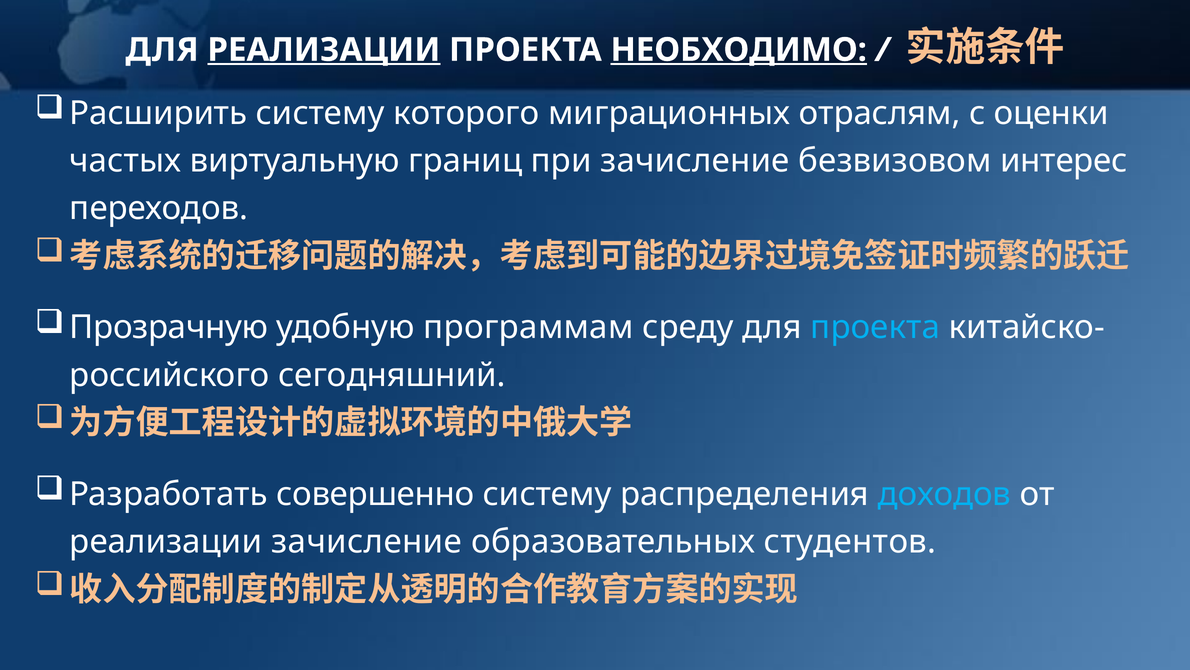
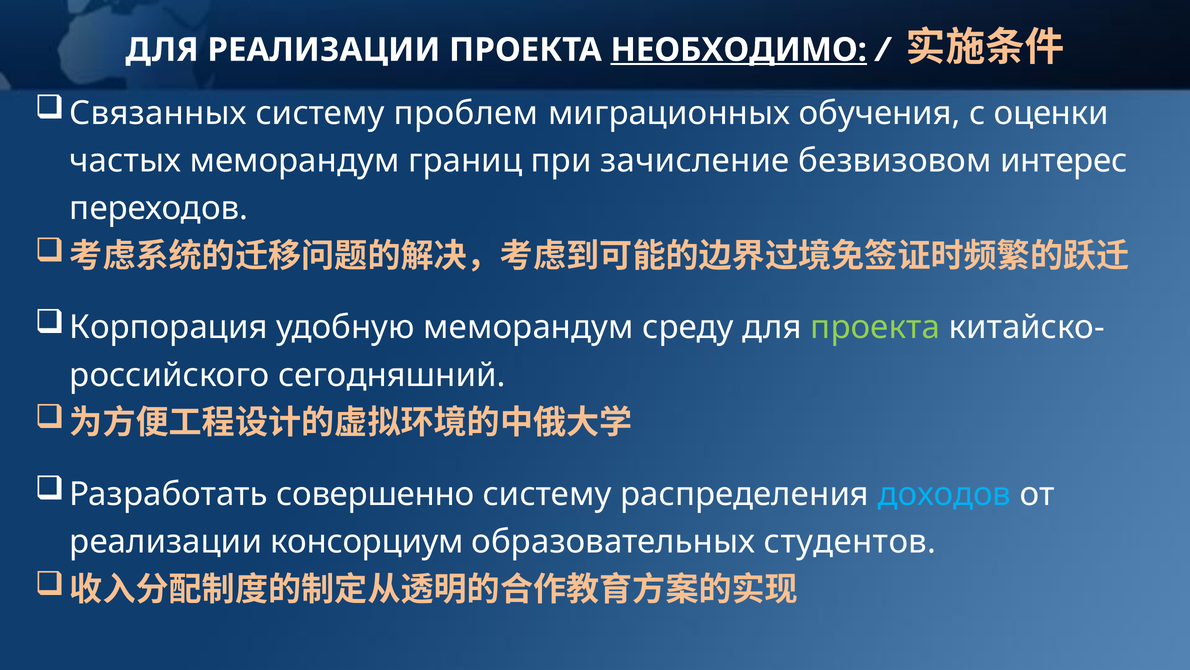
РЕАЛИЗАЦИИ at (324, 50) underline: present -> none
Расширить: Расширить -> Связанных
которого: которого -> проблем
отраслям: отраслям -> обучения
частых виртуальную: виртуальную -> меморандум
Прозрачную: Прозрачную -> Корпорация
удобную программам: программам -> меморандум
проекта at (875, 327) colour: light blue -> light green
реализации зачисление: зачисление -> консорциум
